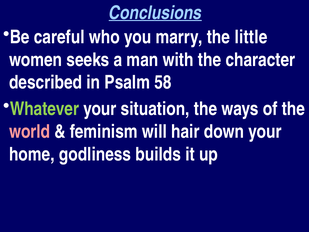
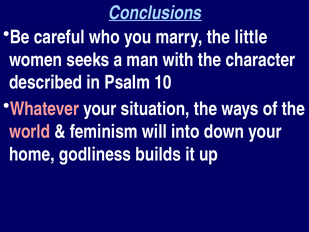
58: 58 -> 10
Whatever colour: light green -> pink
hair: hair -> into
